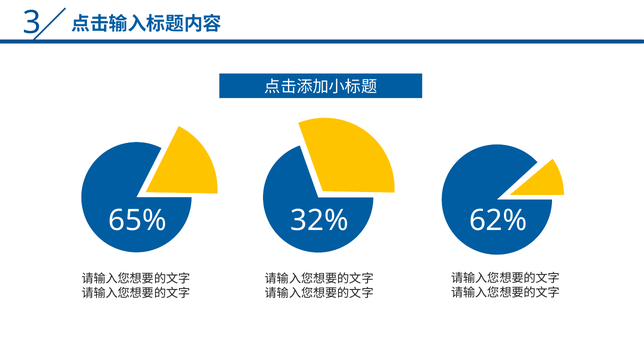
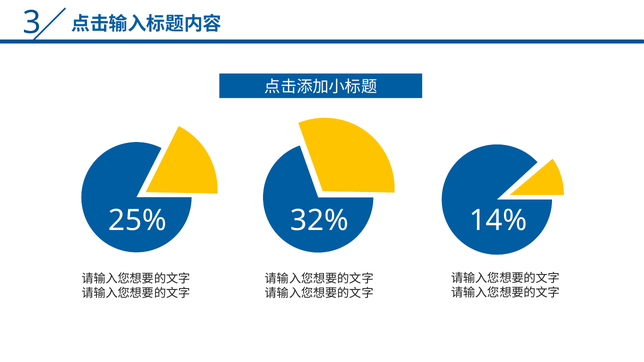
65%: 65% -> 25%
62%: 62% -> 14%
